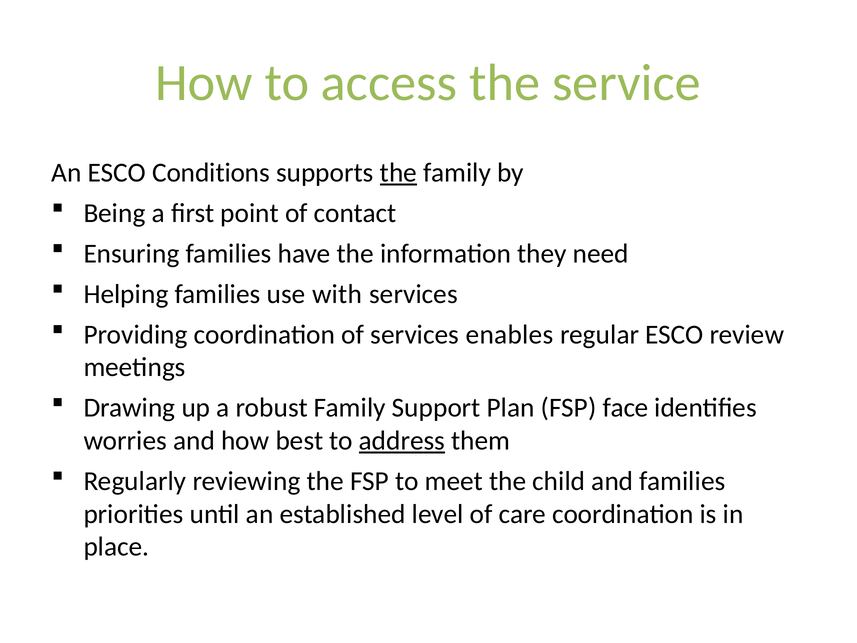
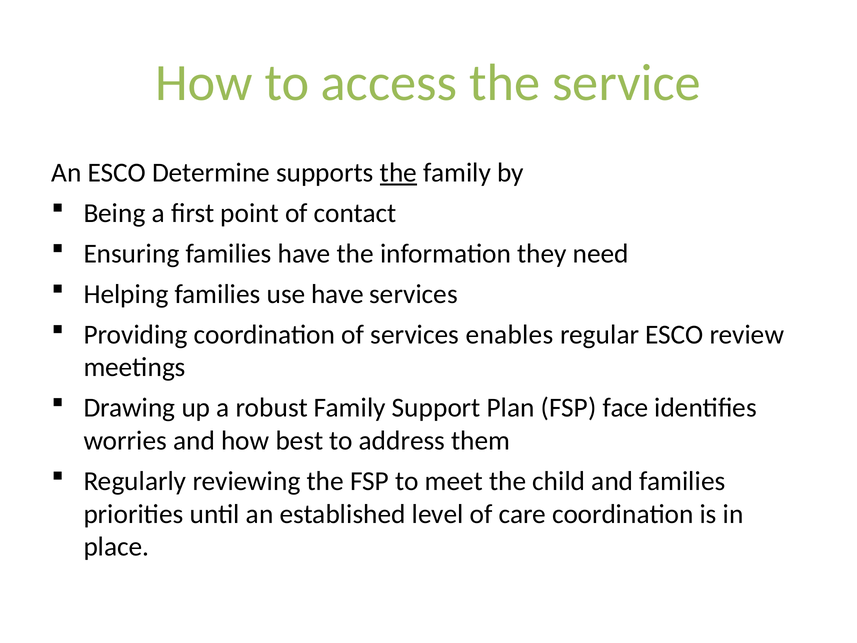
Conditions: Conditions -> Determine
use with: with -> have
address underline: present -> none
